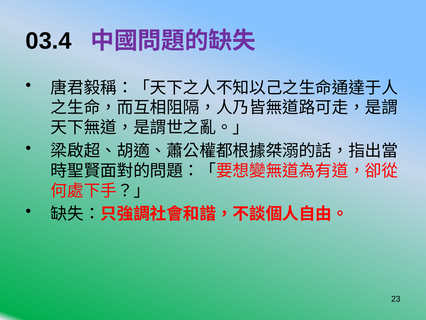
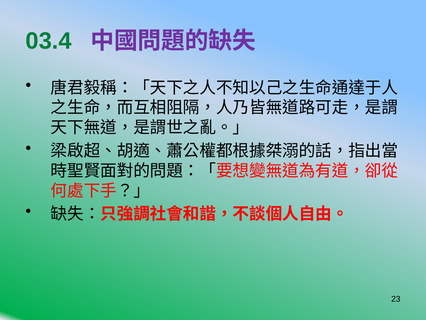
03.4 colour: black -> green
